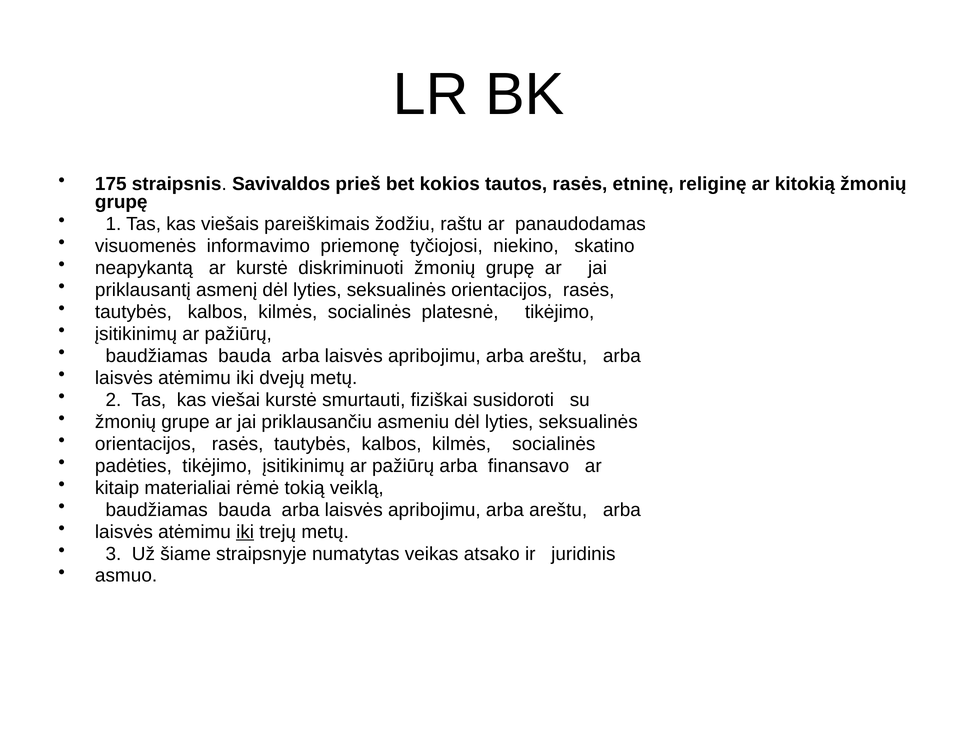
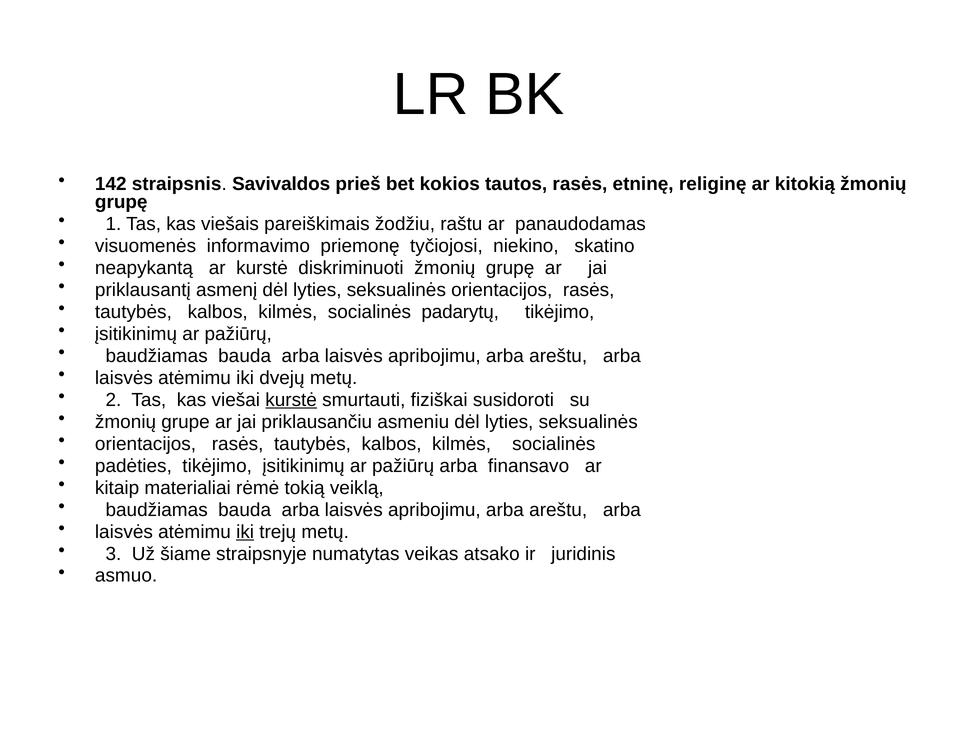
175: 175 -> 142
platesnė: platesnė -> padarytų
kurstė at (291, 400) underline: none -> present
